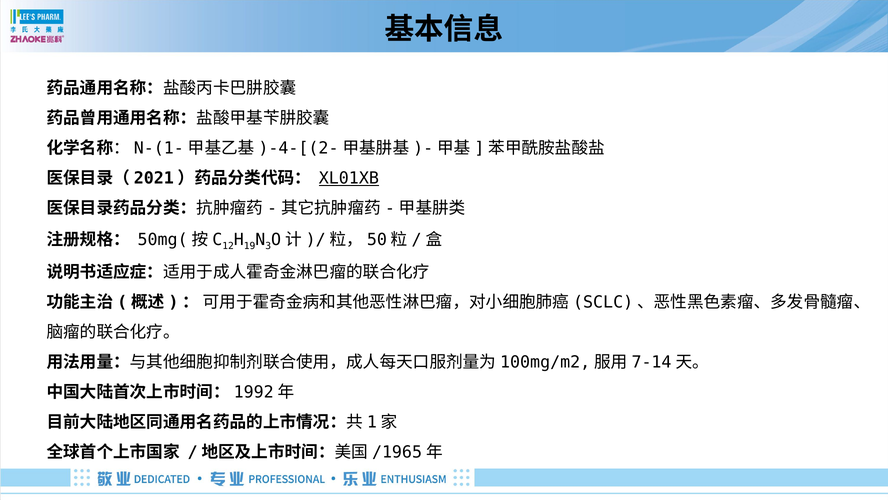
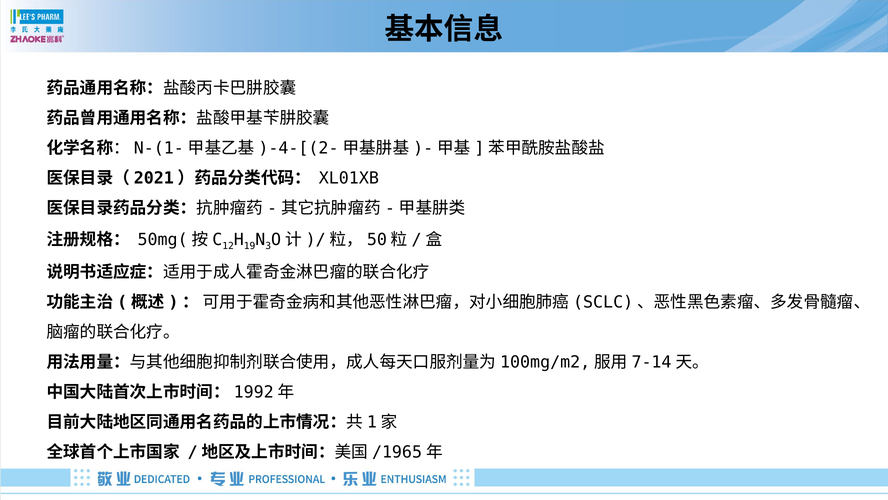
XL01XB underline: present -> none
